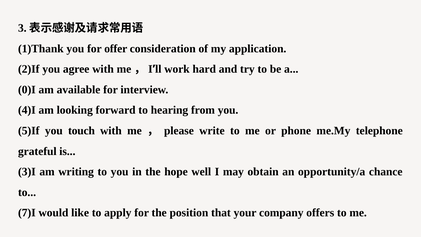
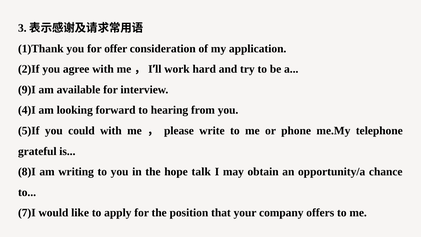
0)I: 0)I -> 9)I
touch: touch -> could
3)I: 3)I -> 8)I
well: well -> talk
